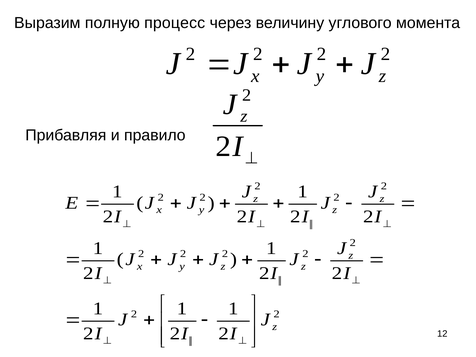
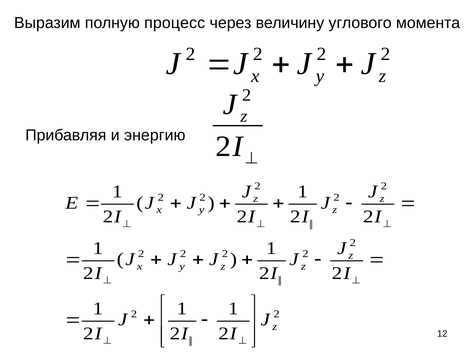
правило: правило -> энергию
